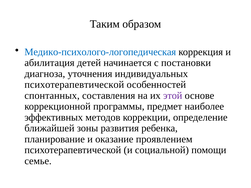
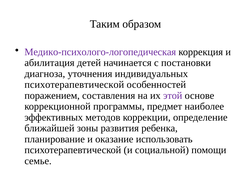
Медико-психолого-логопедическая colour: blue -> purple
спонтанных: спонтанных -> поражением
проявлением: проявлением -> использовать
